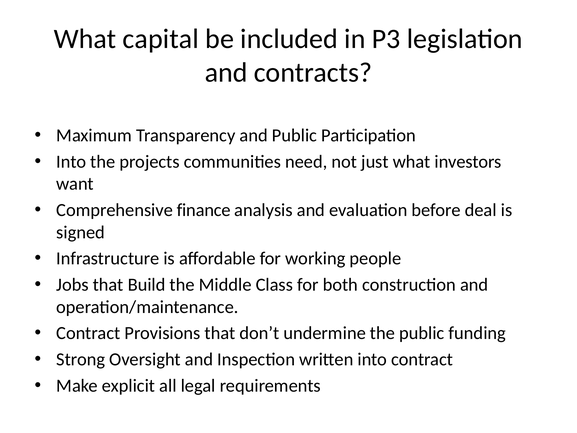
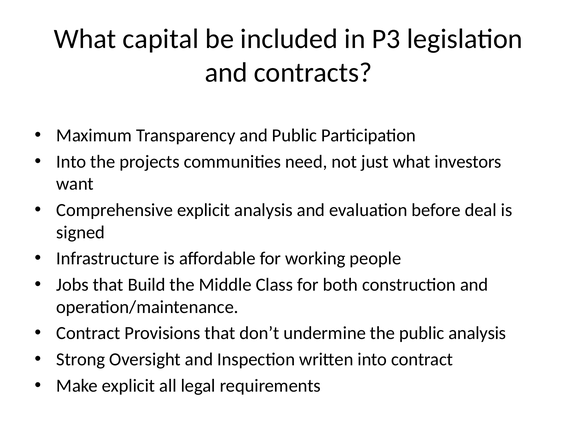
Comprehensive finance: finance -> explicit
public funding: funding -> analysis
